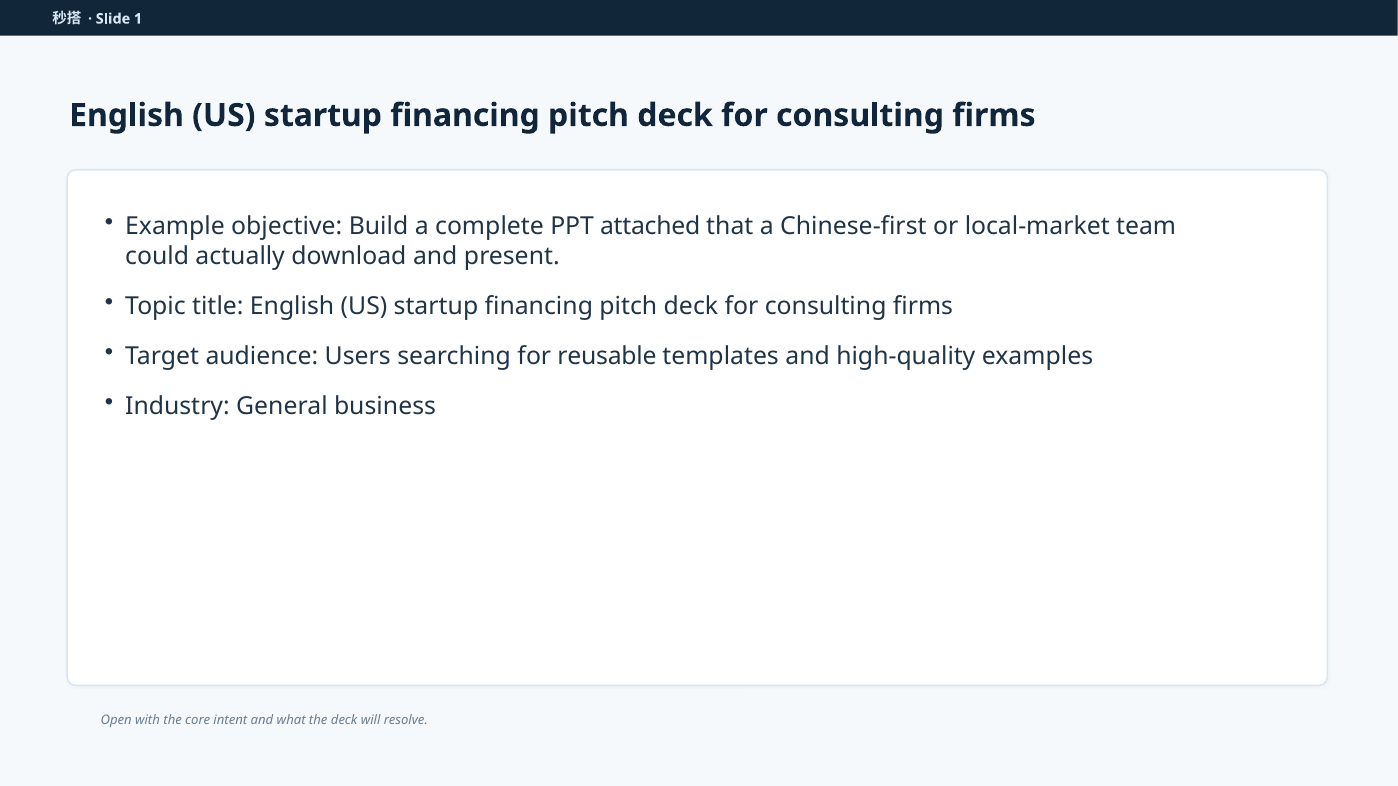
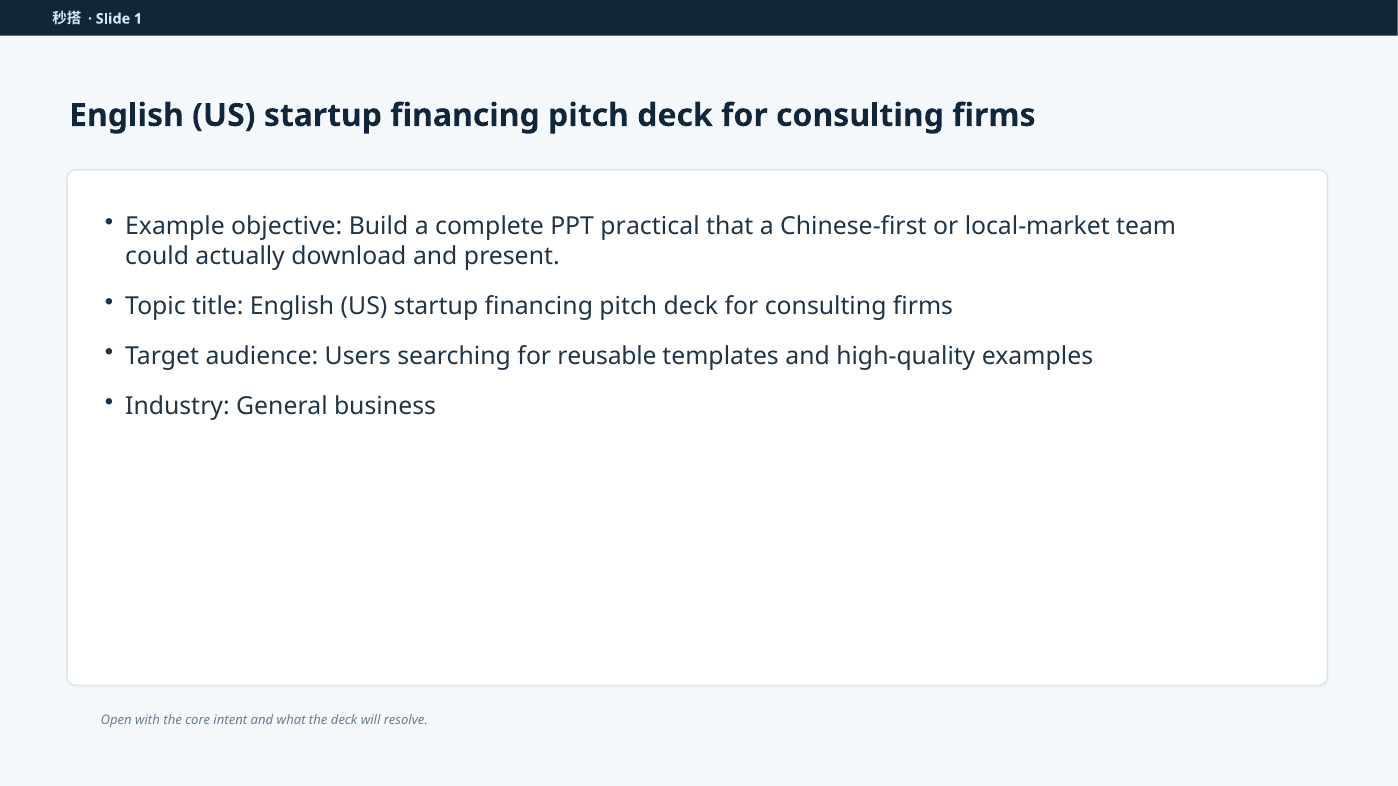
attached: attached -> practical
